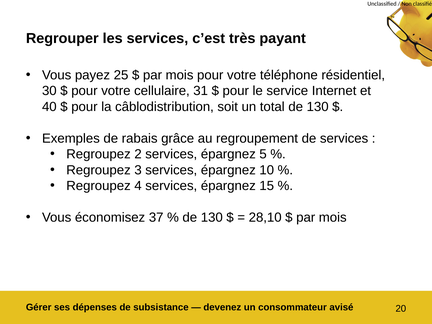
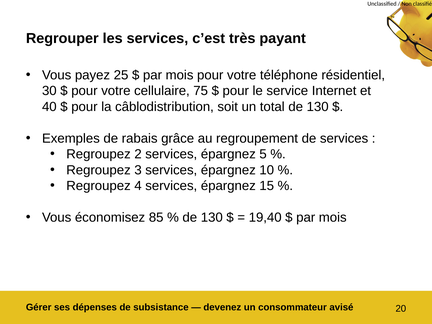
31: 31 -> 75
37: 37 -> 85
28,10: 28,10 -> 19,40
